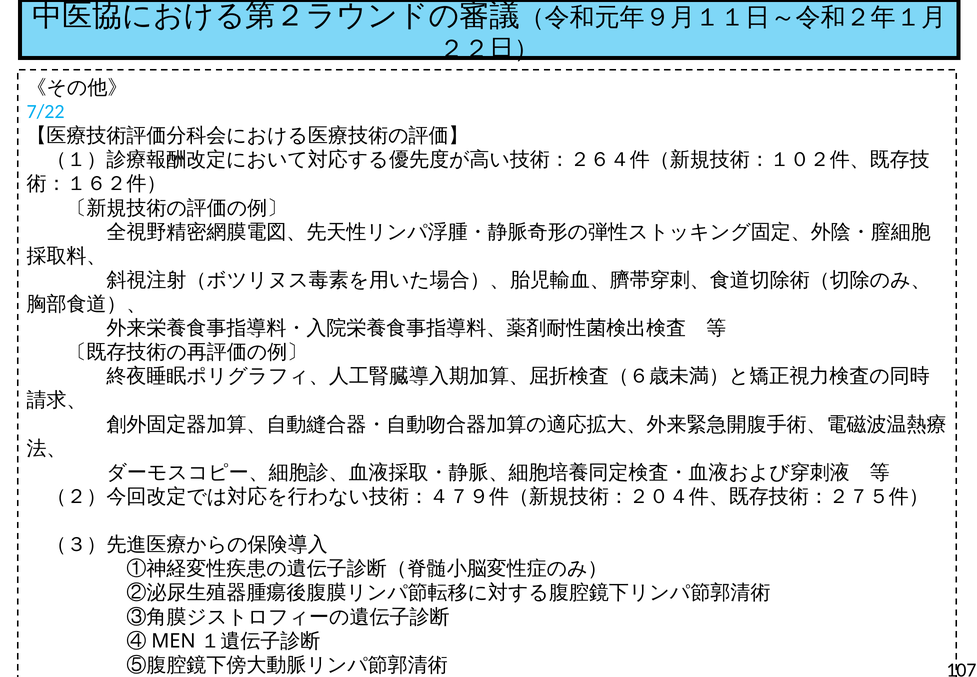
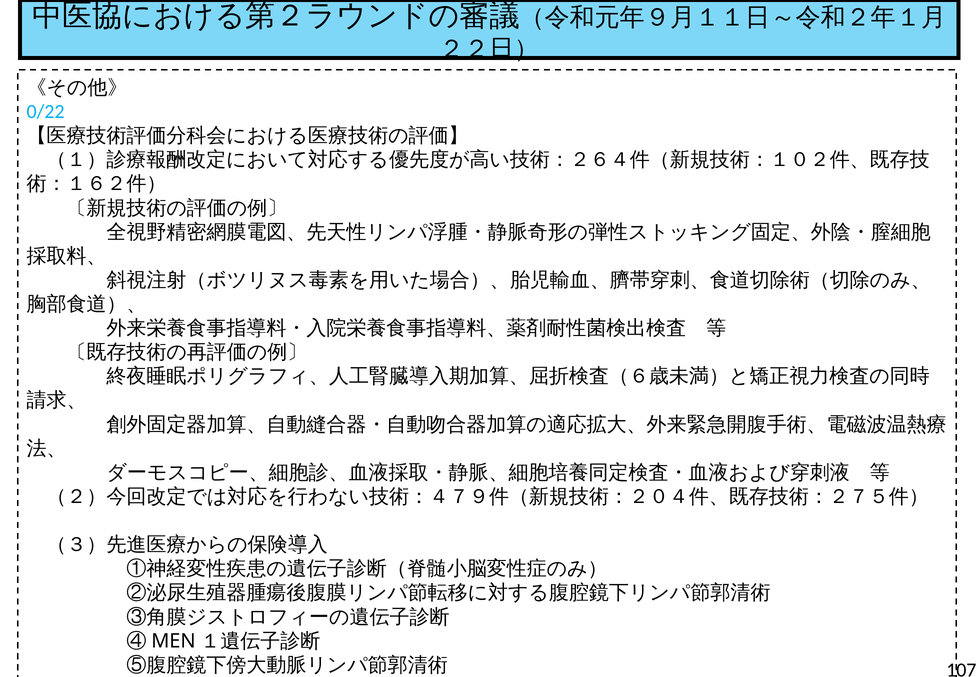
7/22: 7/22 -> 0/22
